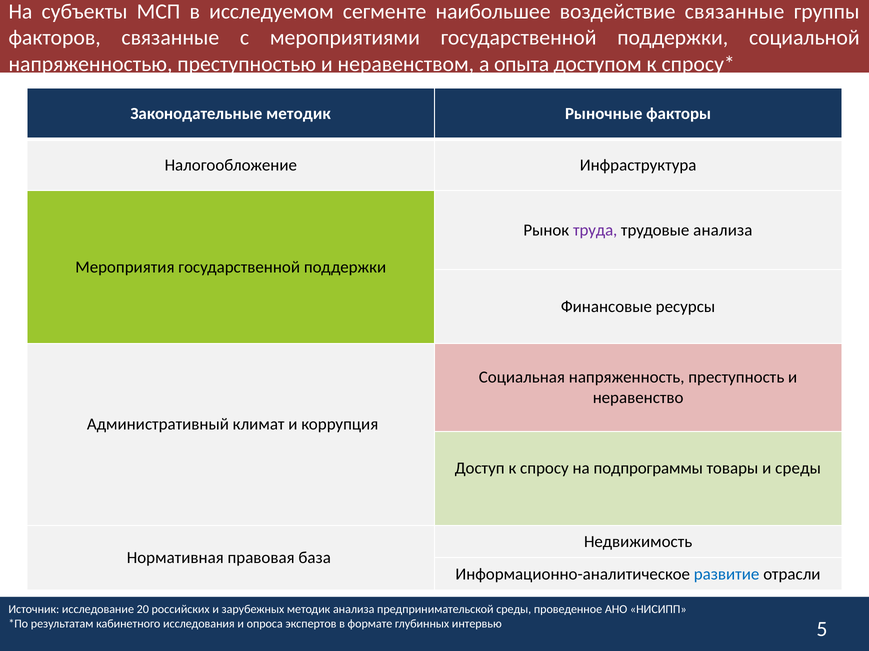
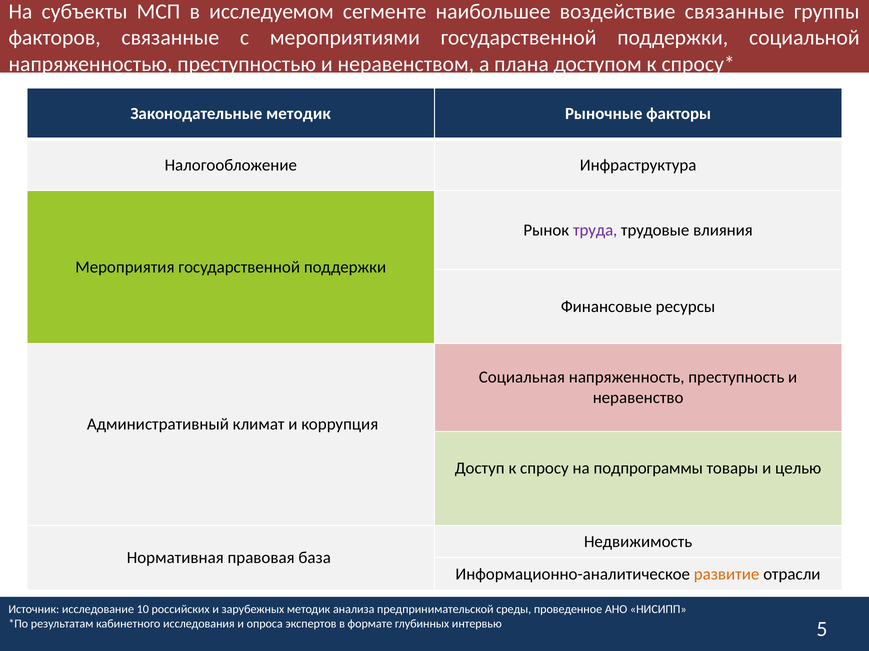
опыта: опыта -> плана
трудовые анализа: анализа -> влияния
и среды: среды -> целью
развитие colour: blue -> orange
20: 20 -> 10
